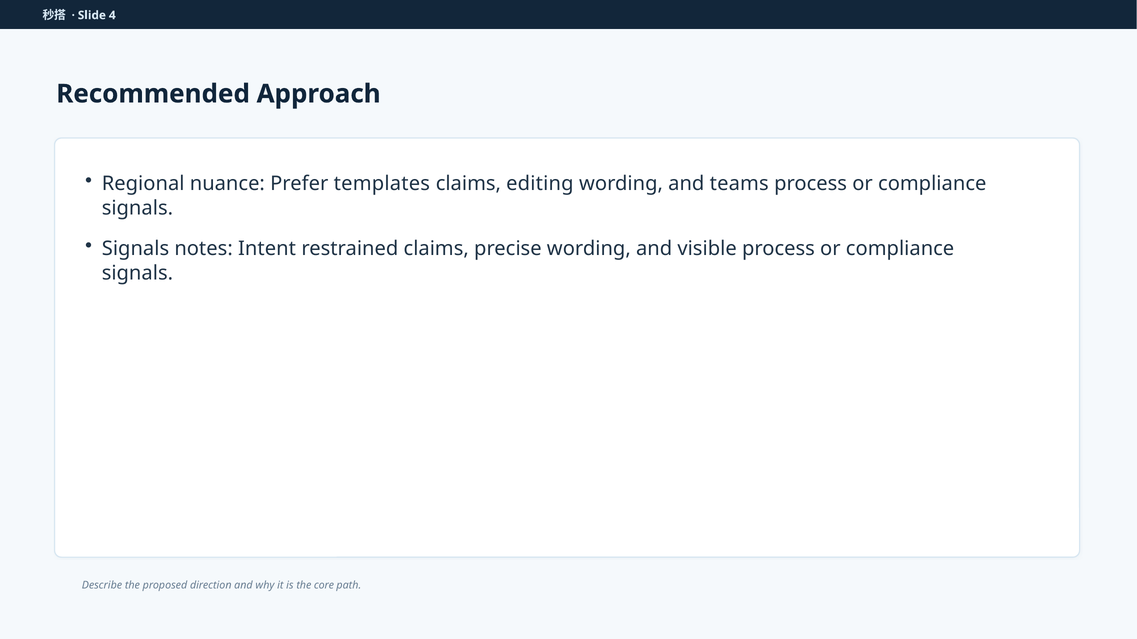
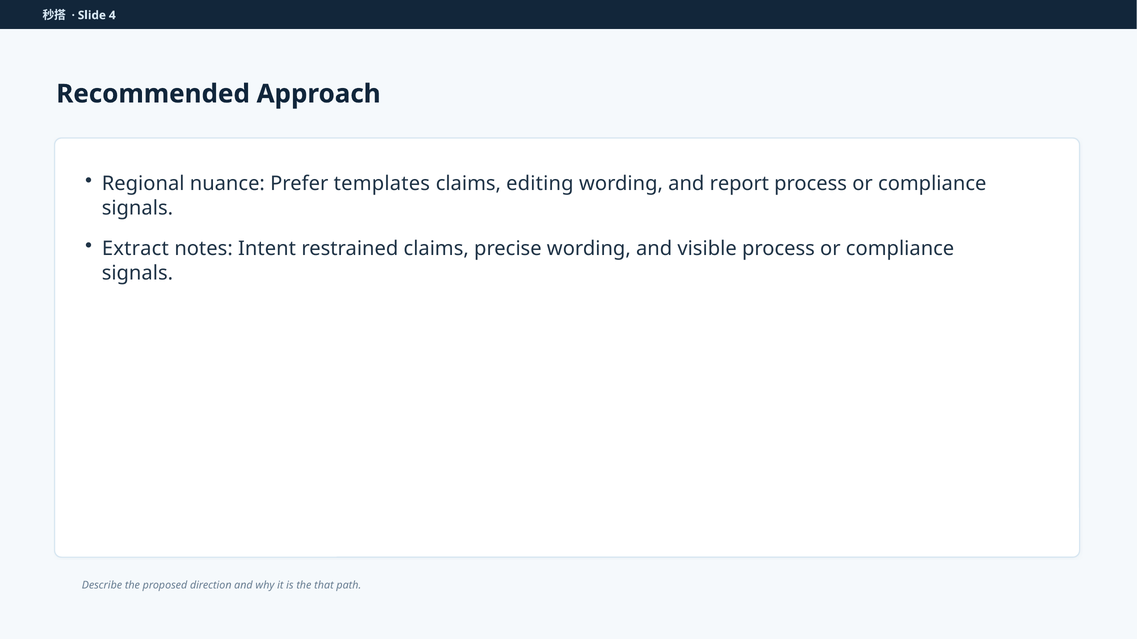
teams: teams -> report
Signals at (135, 249): Signals -> Extract
core: core -> that
